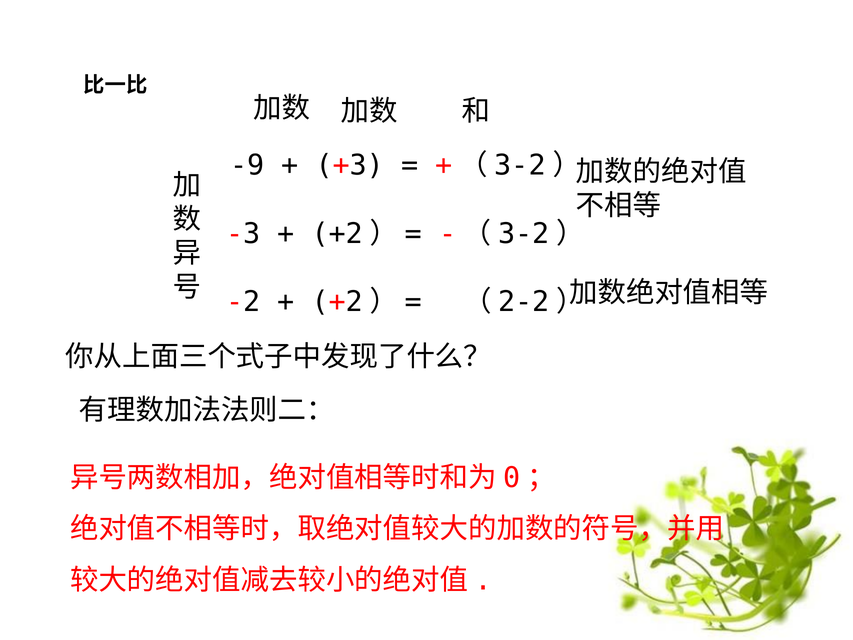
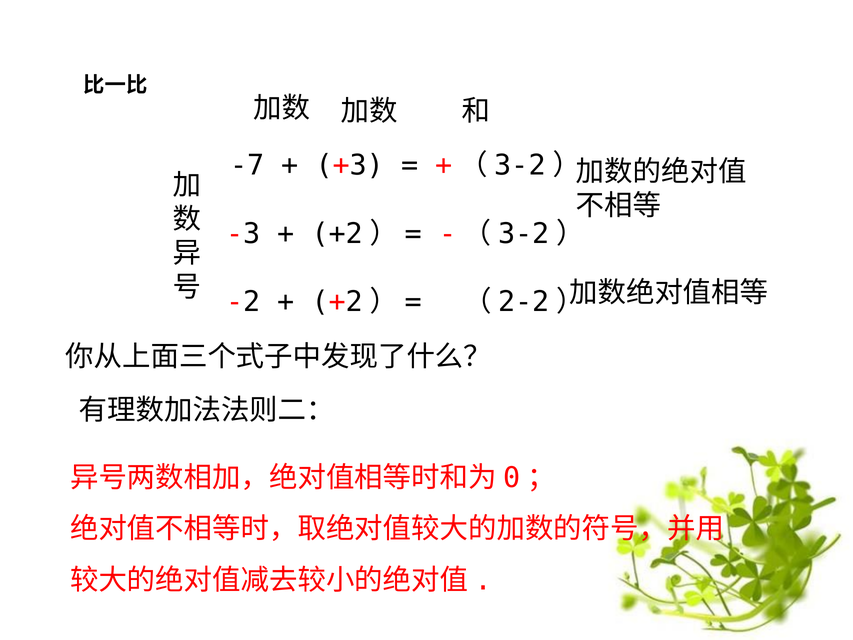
-9: -9 -> -7
